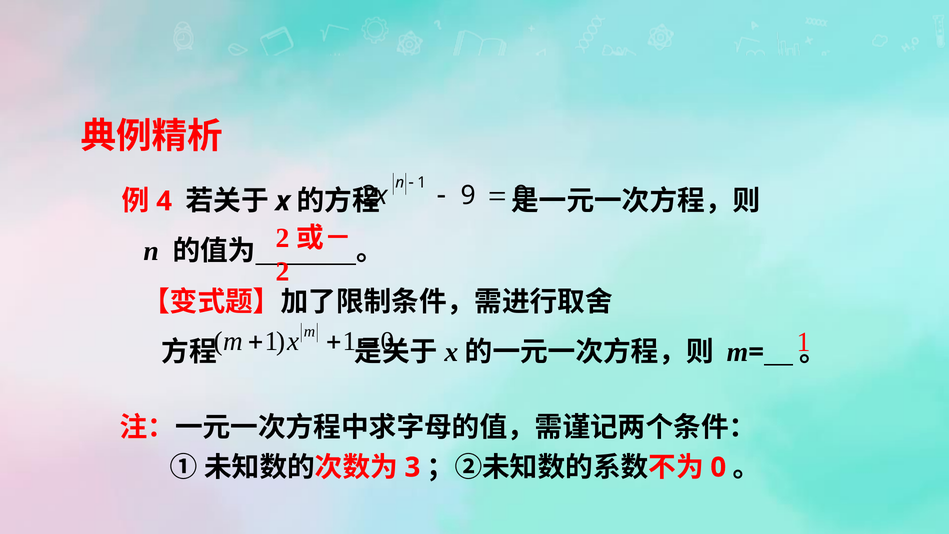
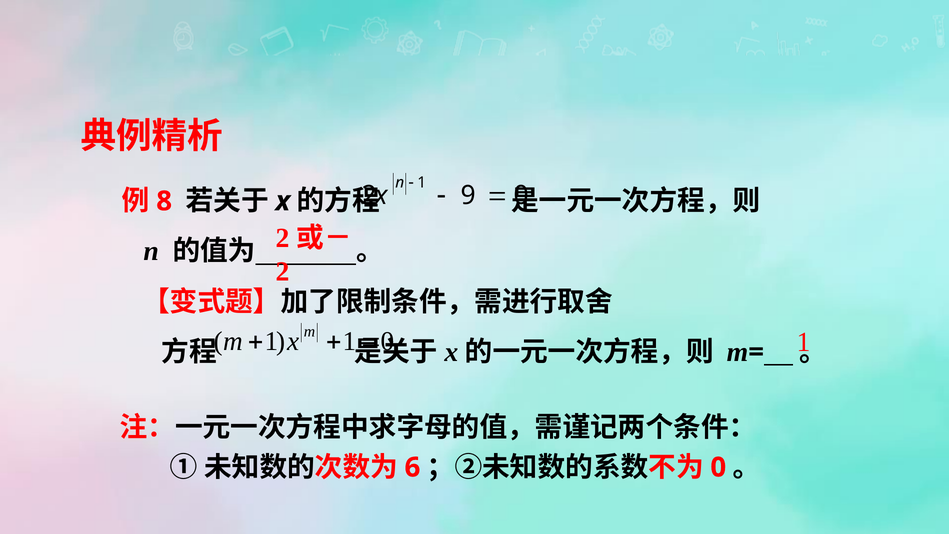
4: 4 -> 8
3: 3 -> 6
